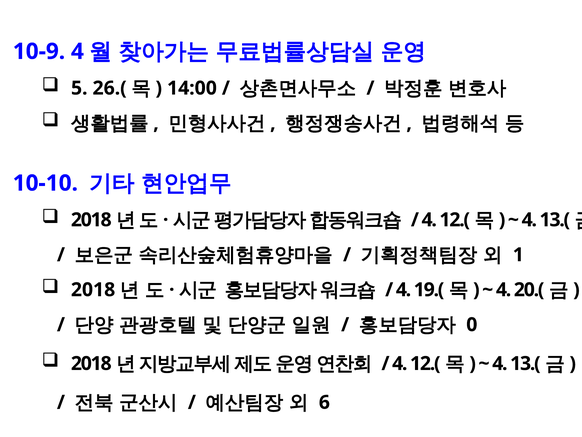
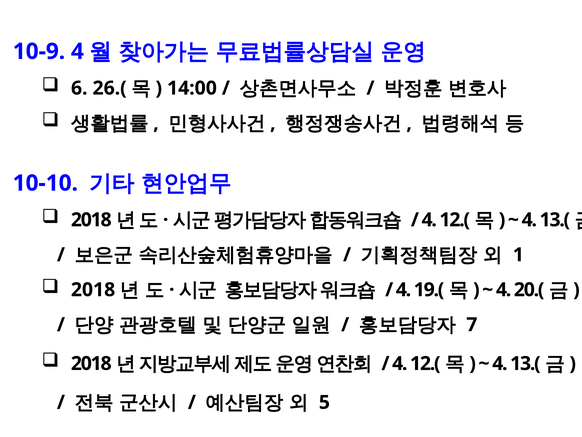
5: 5 -> 6
0: 0 -> 7
6: 6 -> 5
